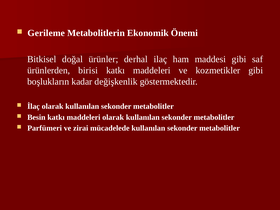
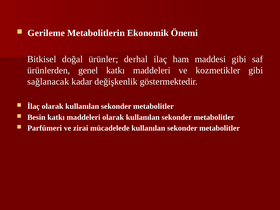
birisi: birisi -> genel
boşlukların: boşlukların -> sağlanacak
